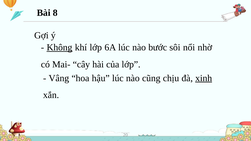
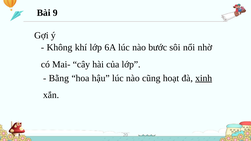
8: 8 -> 9
Không underline: present -> none
Vâng: Vâng -> Bằng
chịu: chịu -> hoạt
